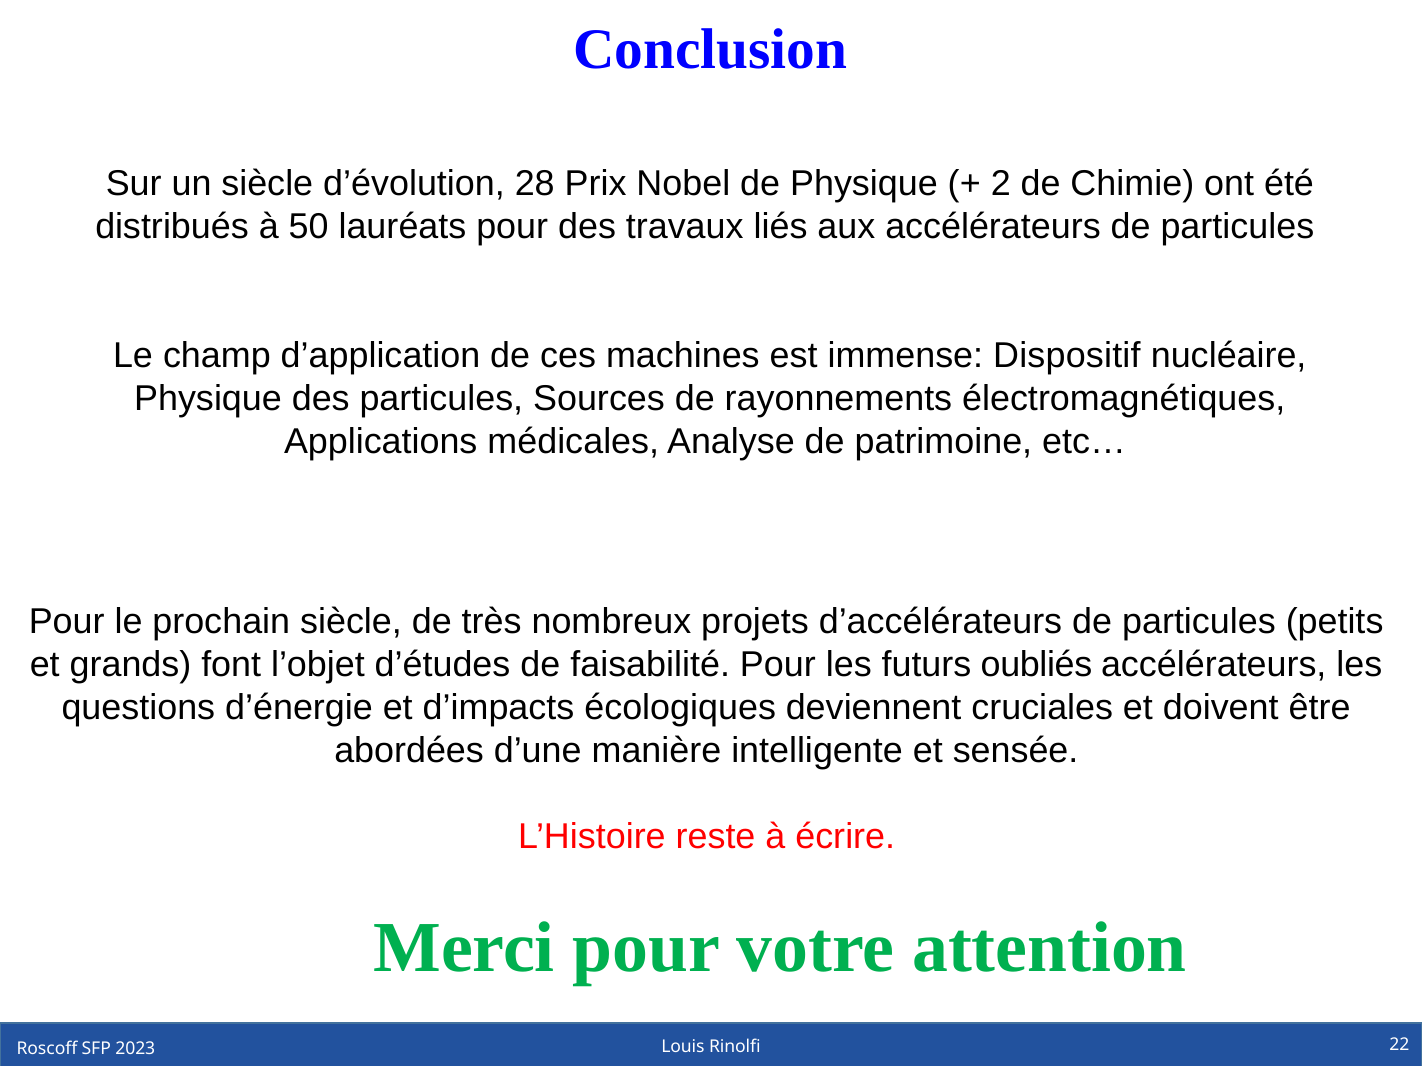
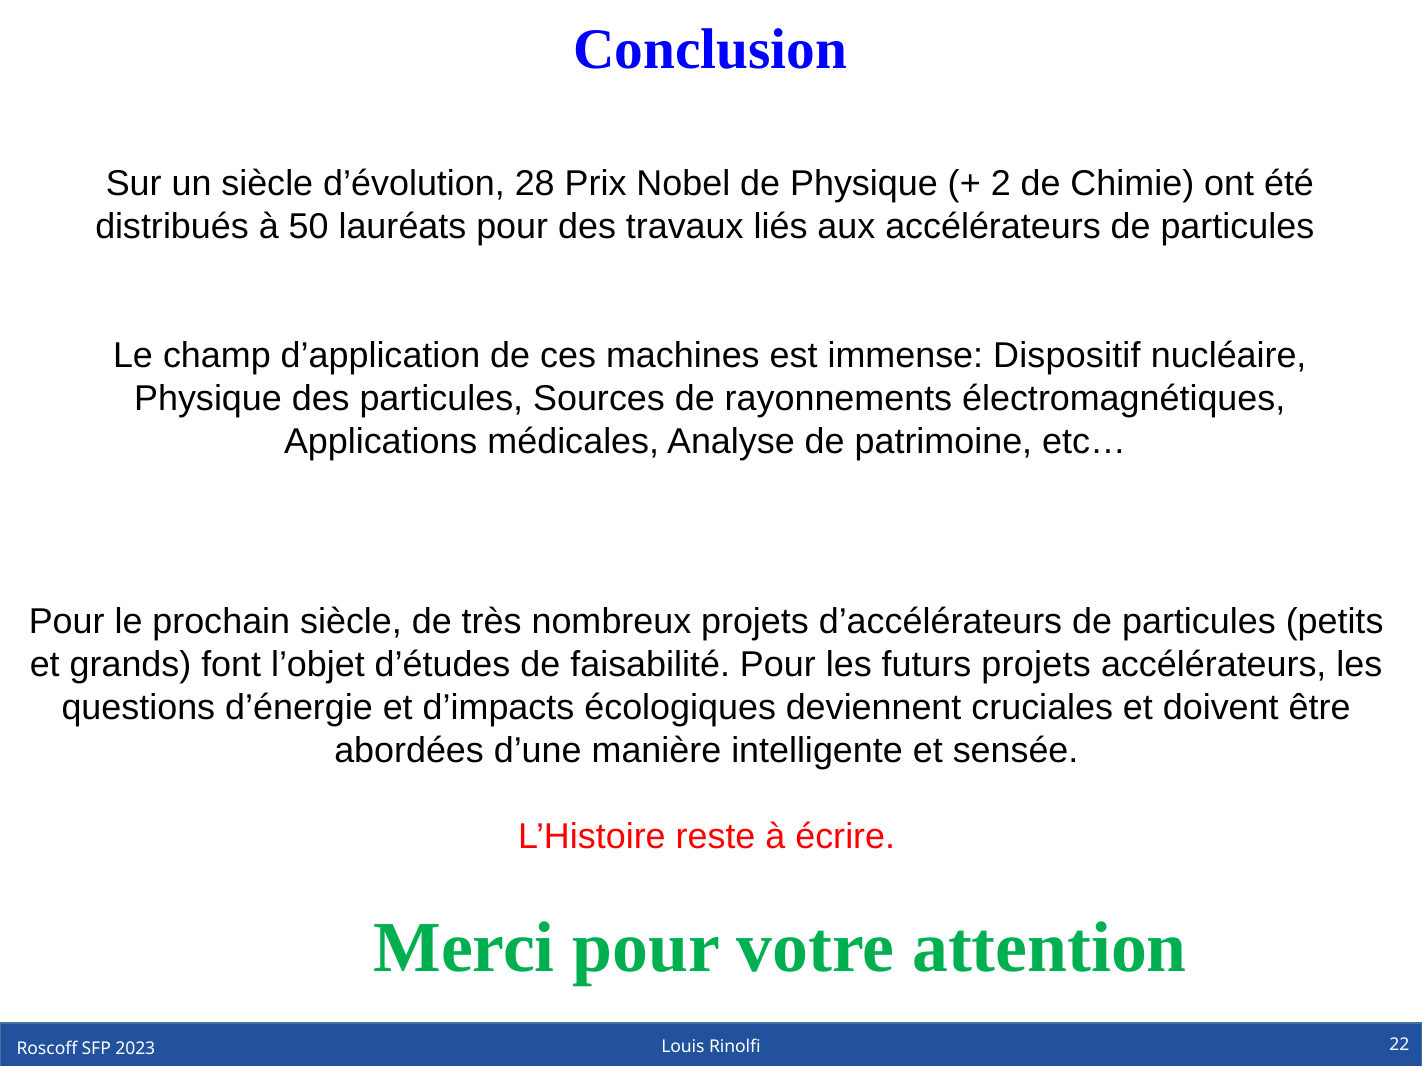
futurs oubliés: oubliés -> projets
